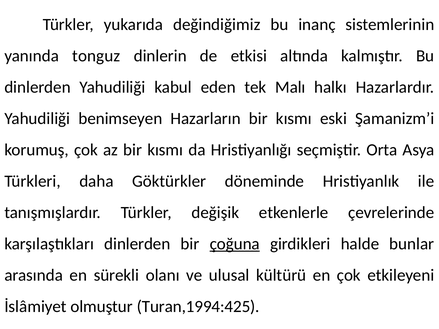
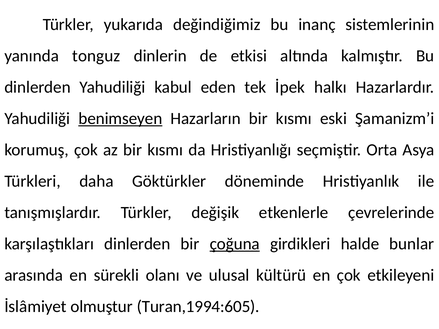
Malı: Malı -> İpek
benimseyen underline: none -> present
Turan,1994:425: Turan,1994:425 -> Turan,1994:605
